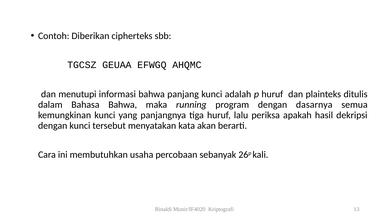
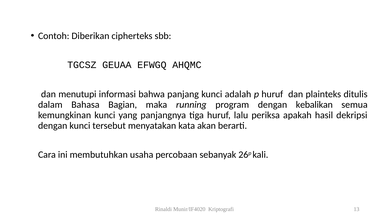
Bahasa Bahwa: Bahwa -> Bagian
dasarnya: dasarnya -> kebalikan
